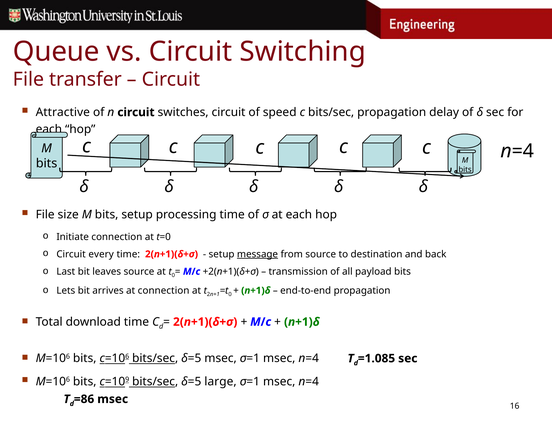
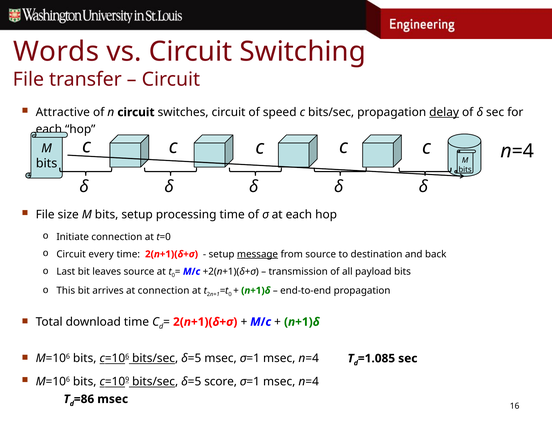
Queue: Queue -> Words
delay underline: none -> present
Lets: Lets -> This
large: large -> score
